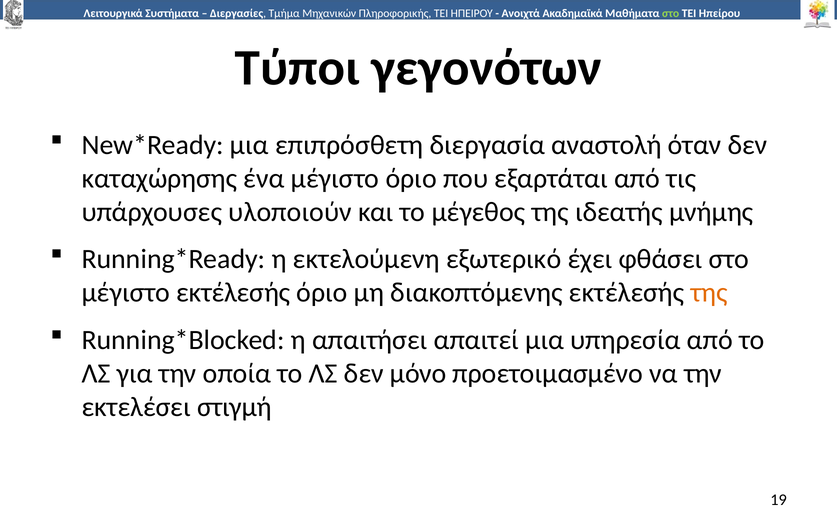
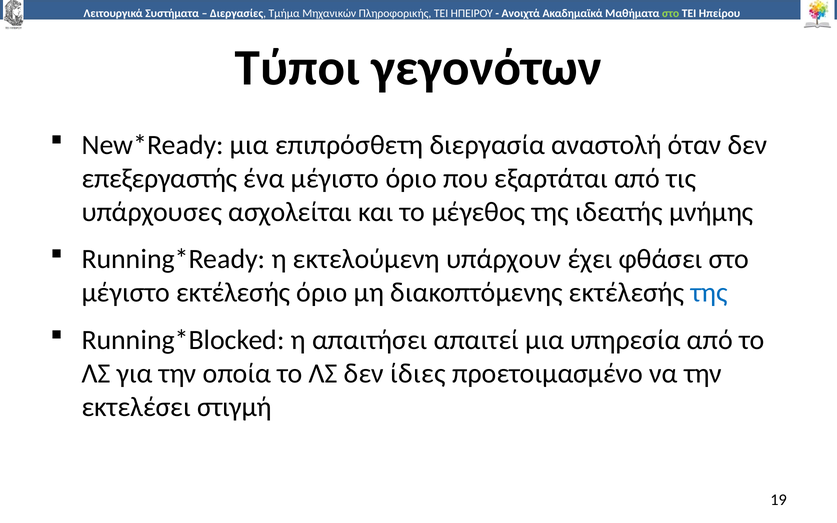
καταχώρησης: καταχώρησης -> επεξεργαστής
υλοποιούν: υλοποιούν -> ασχολείται
εξωτερικό: εξωτερικό -> υπάρχουν
της at (709, 293) colour: orange -> blue
μόνο: μόνο -> ίδιες
